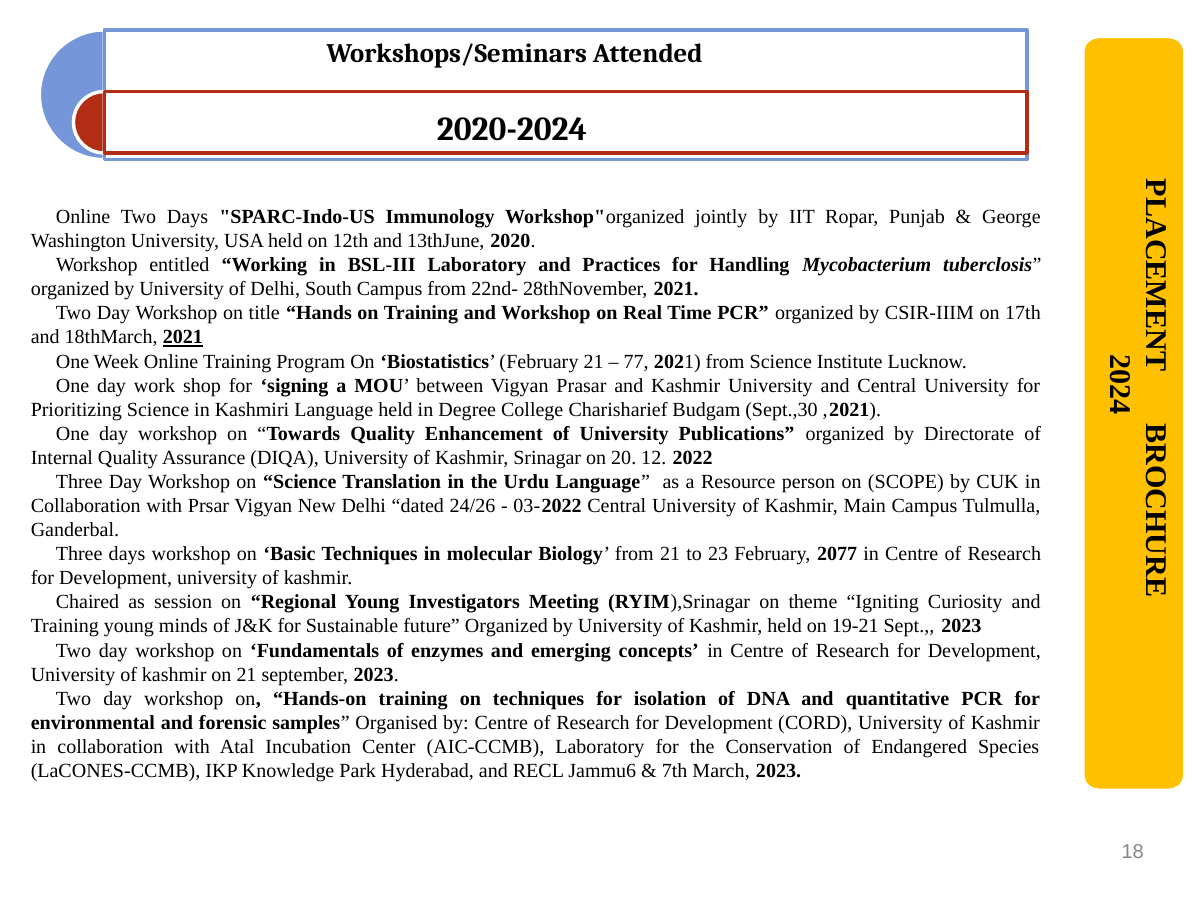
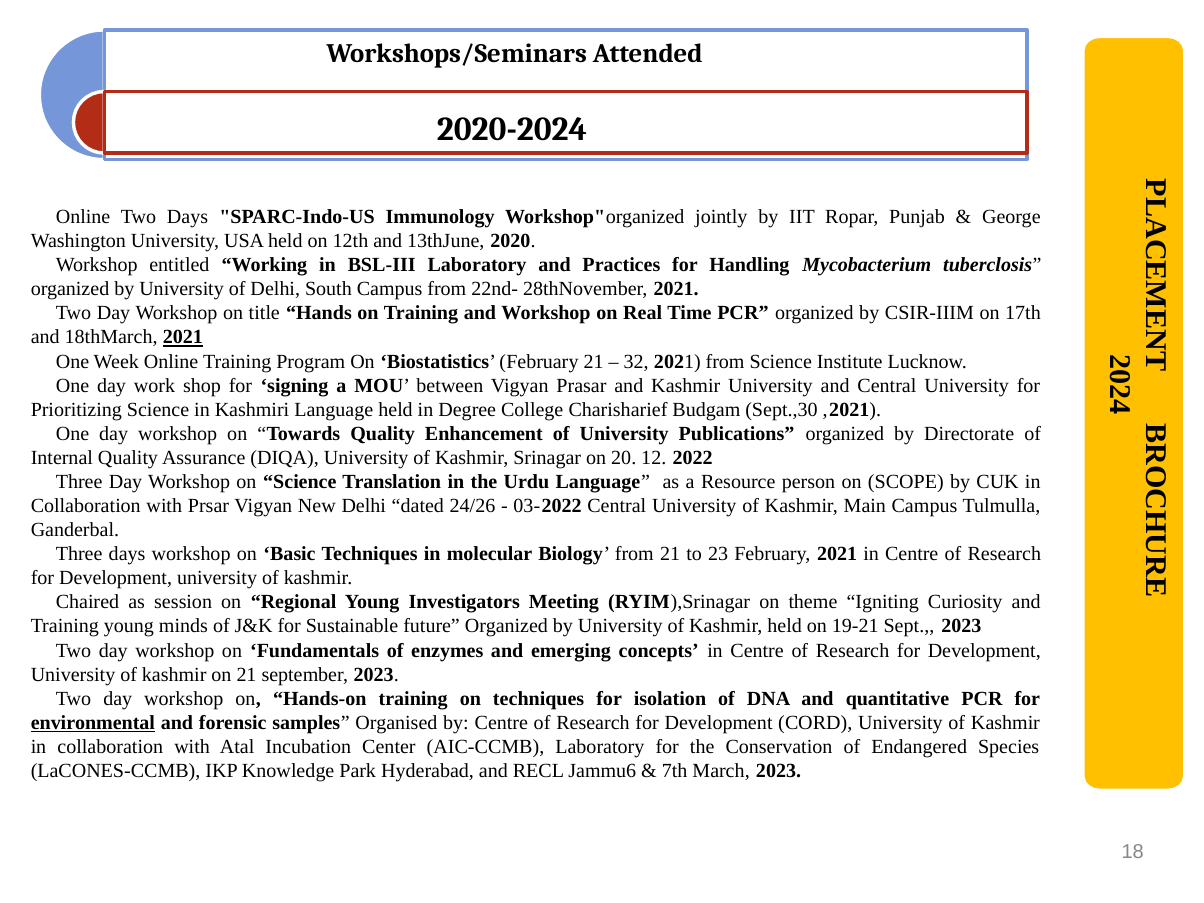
77: 77 -> 32
February 2077: 2077 -> 2021
environmental underline: none -> present
